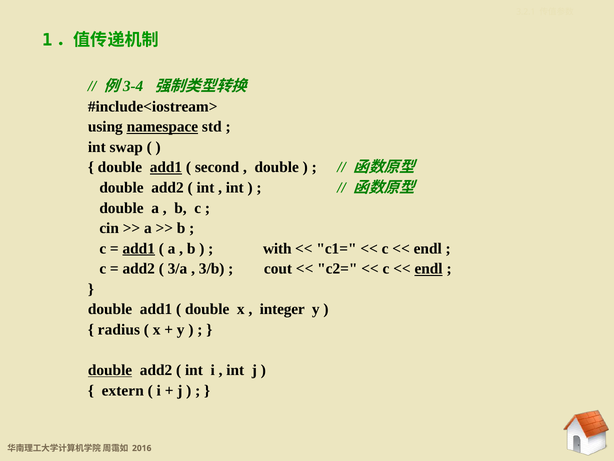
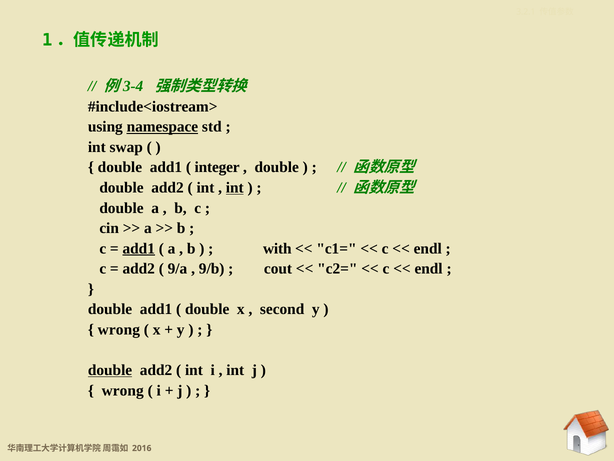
add1 at (166, 167) underline: present -> none
second: second -> integer
int at (235, 187) underline: none -> present
3/a: 3/a -> 9/a
3/b: 3/b -> 9/b
endl at (429, 268) underline: present -> none
integer: integer -> second
radius at (119, 329): radius -> wrong
extern at (123, 390): extern -> wrong
